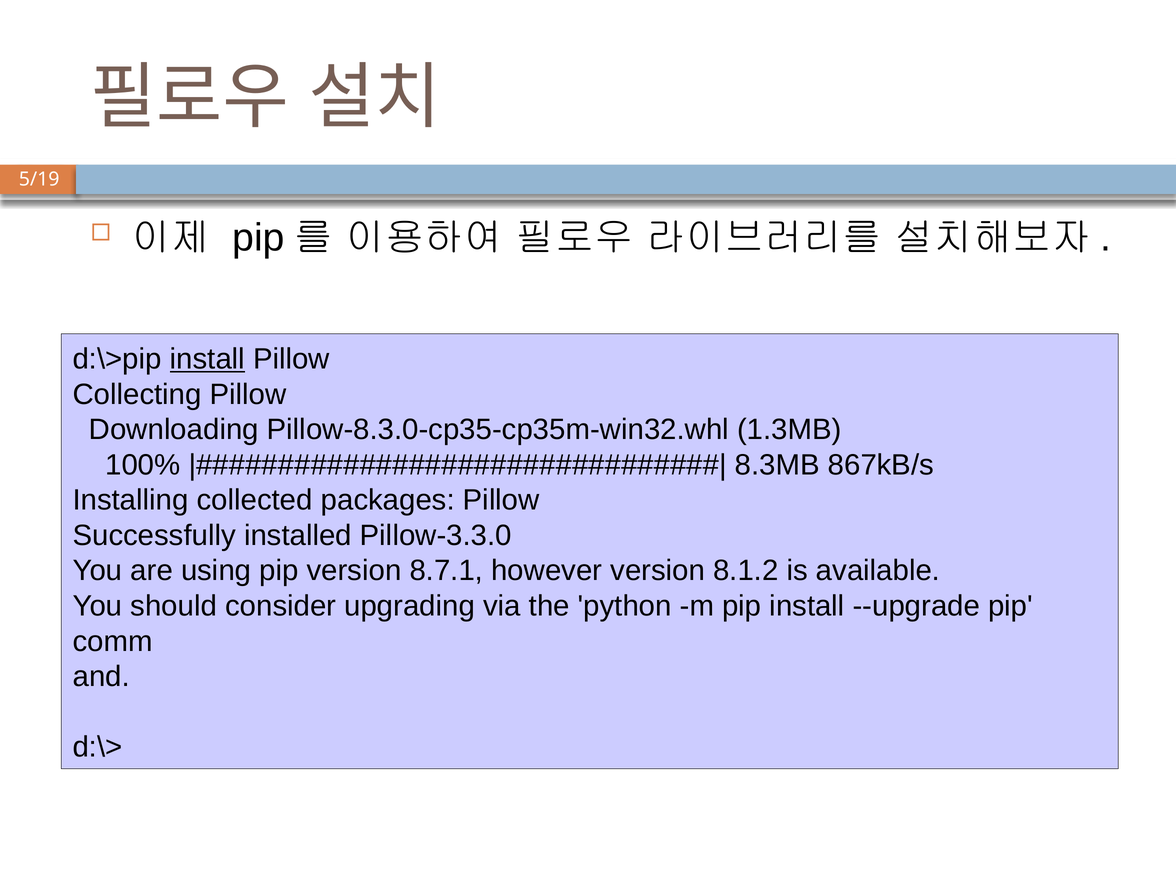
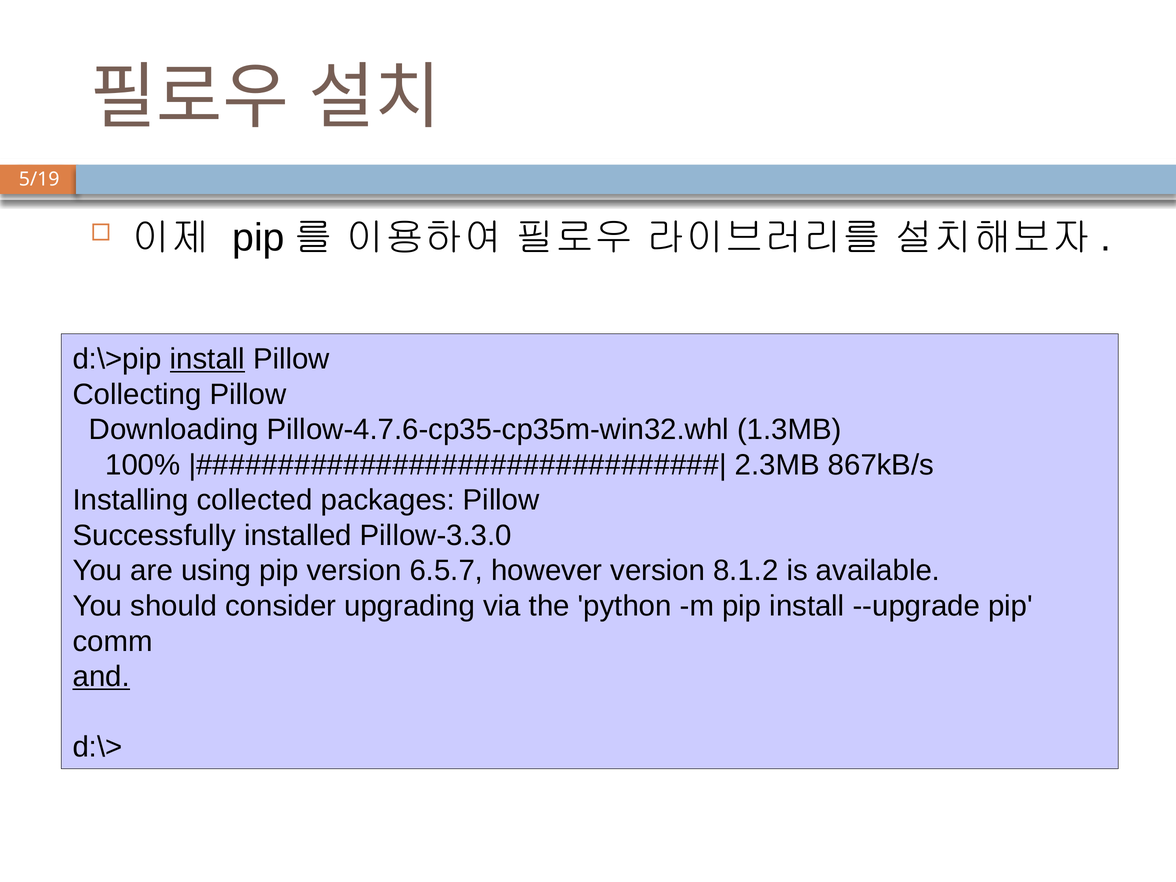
Pillow-8.3.0-cp35-cp35m-win32.whl: Pillow-8.3.0-cp35-cp35m-win32.whl -> Pillow-4.7.6-cp35-cp35m-win32.whl
8.3MB: 8.3MB -> 2.3MB
8.7.1: 8.7.1 -> 6.5.7
and underline: none -> present
